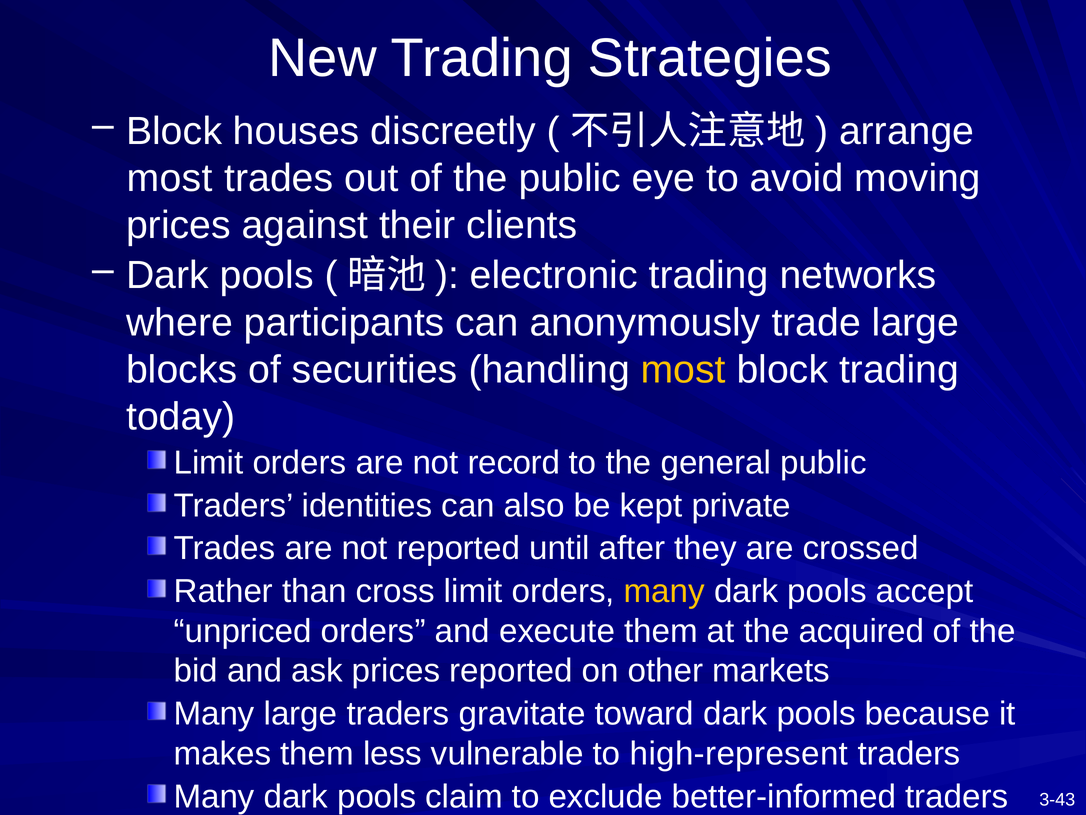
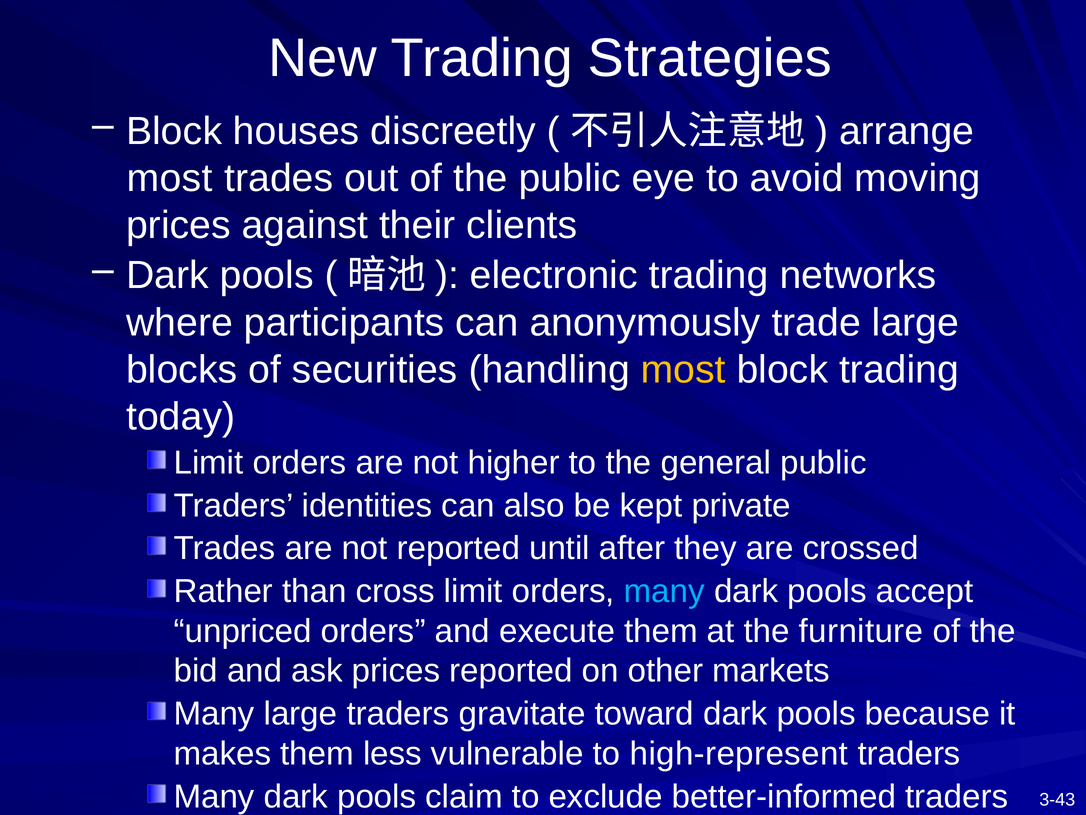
record: record -> higher
many at (664, 591) colour: yellow -> light blue
acquired: acquired -> furniture
